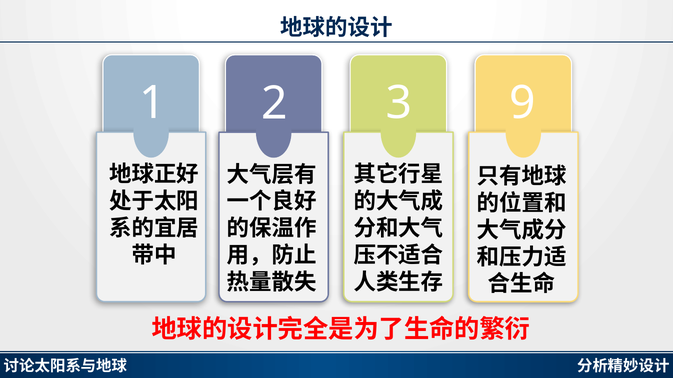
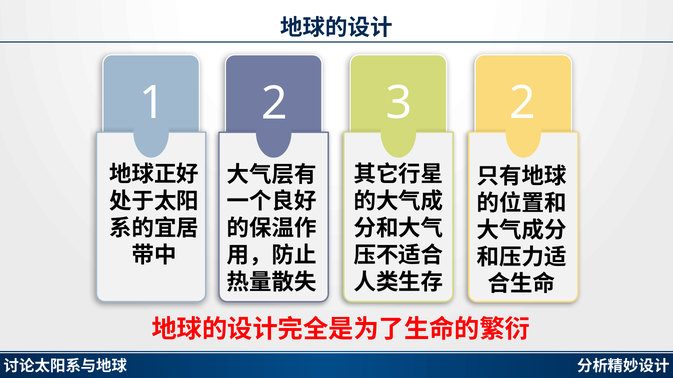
3 9: 9 -> 2
